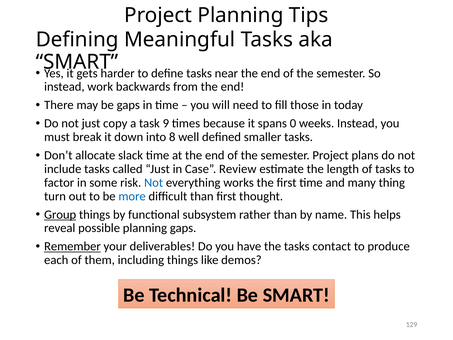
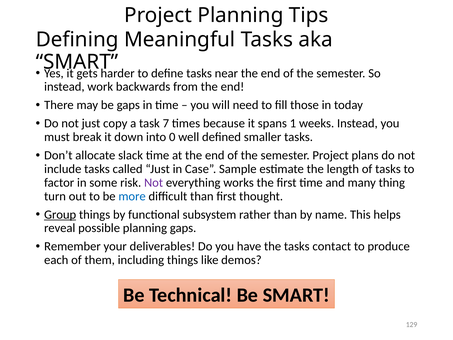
9: 9 -> 7
0: 0 -> 1
8: 8 -> 0
Review: Review -> Sample
Not at (154, 182) colour: blue -> purple
Remember underline: present -> none
